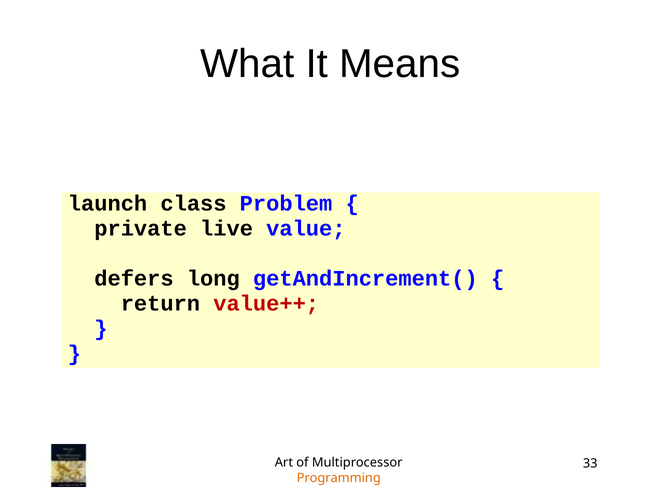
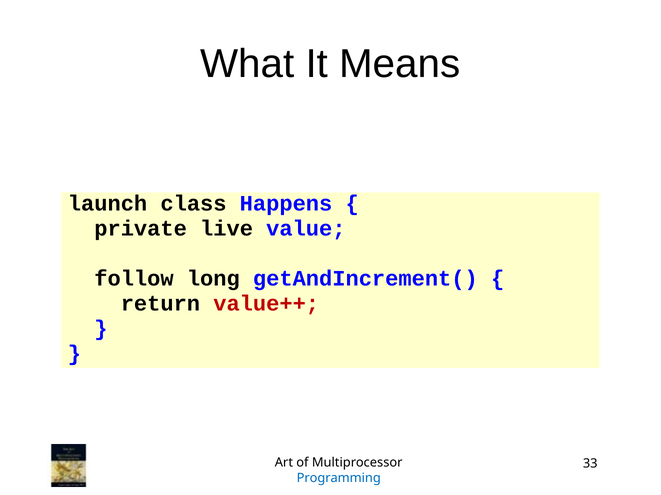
Problem: Problem -> Happens
defers: defers -> follow
Programming colour: orange -> blue
